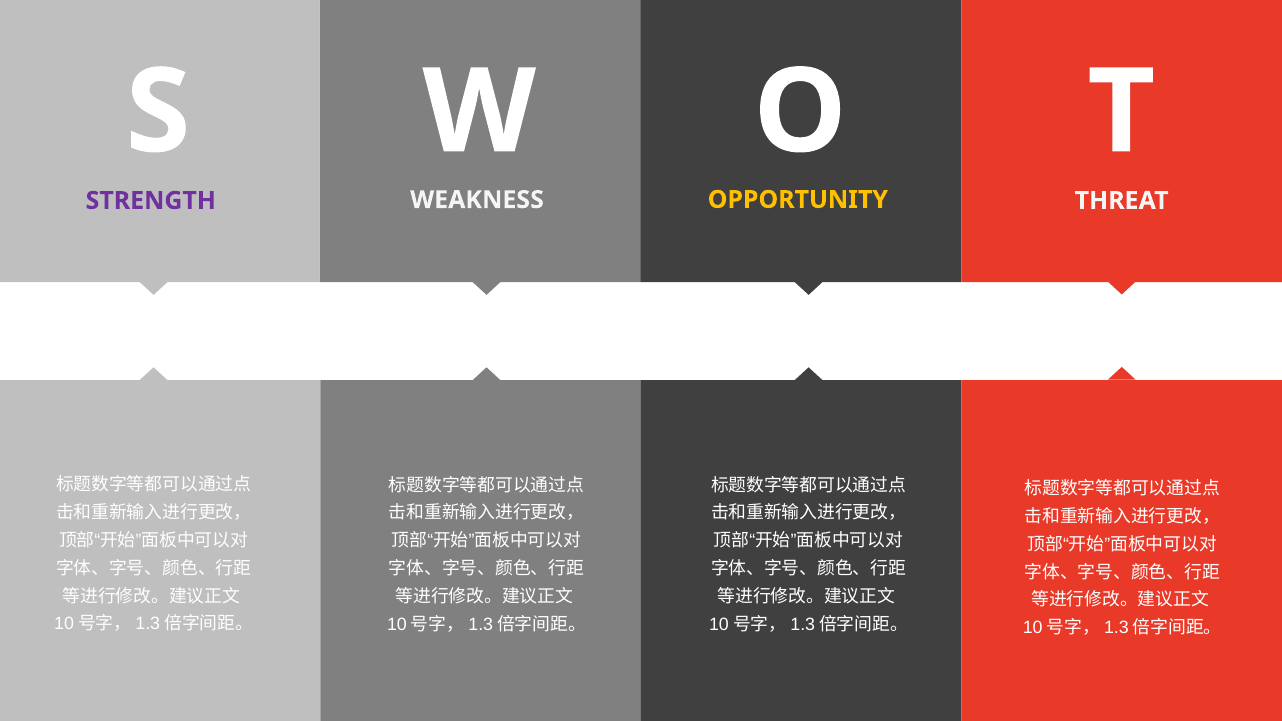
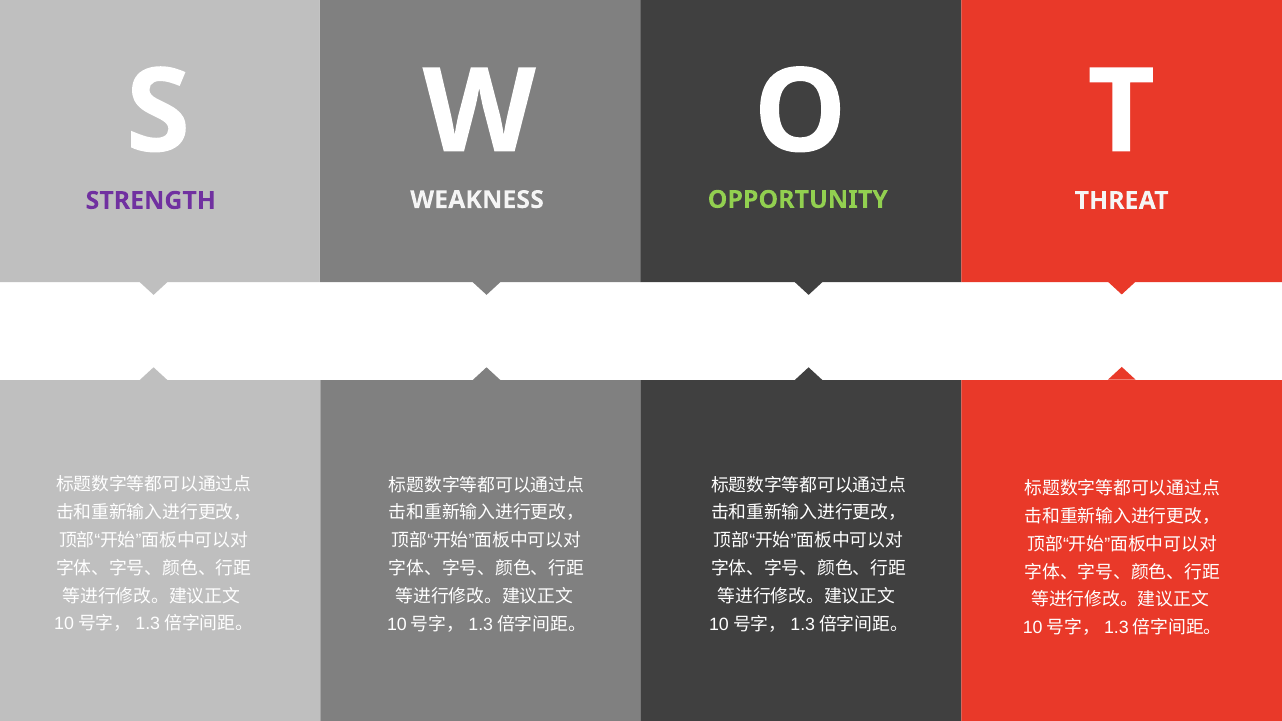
OPPORTUNITY colour: yellow -> light green
